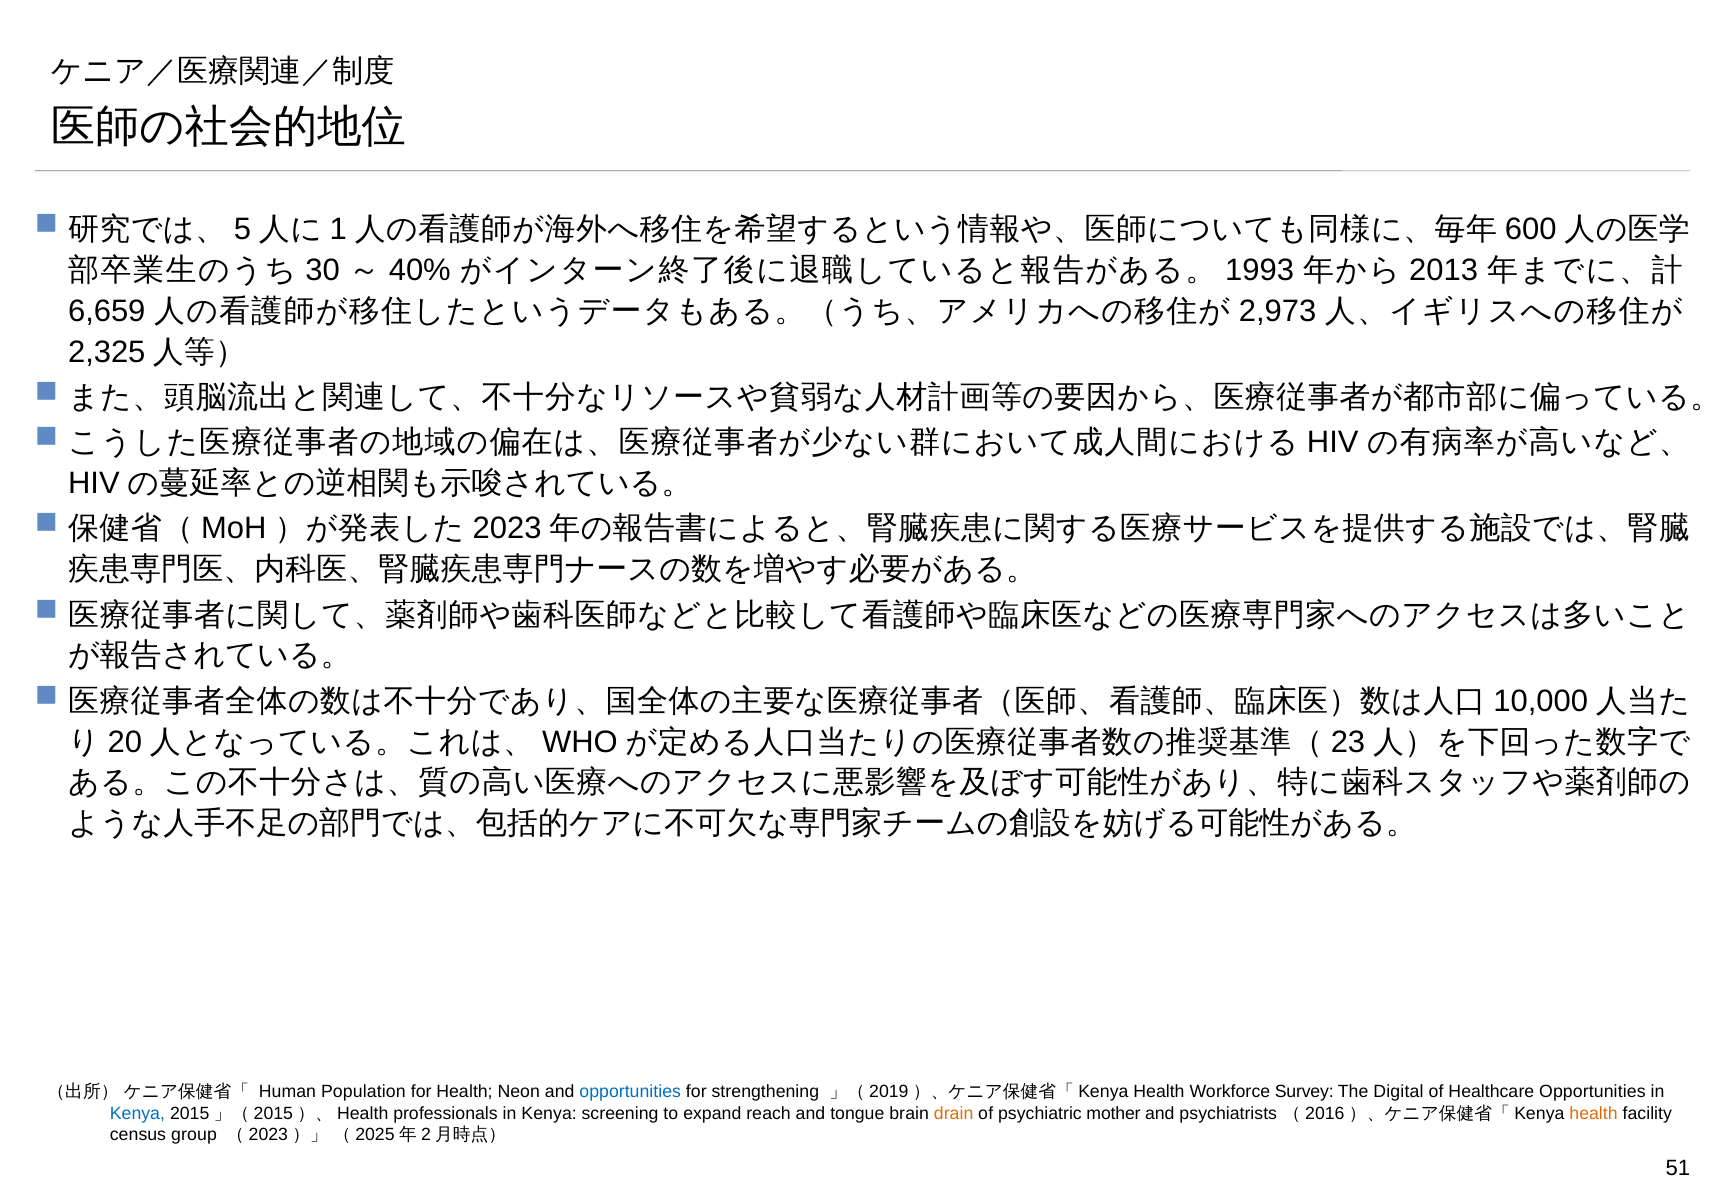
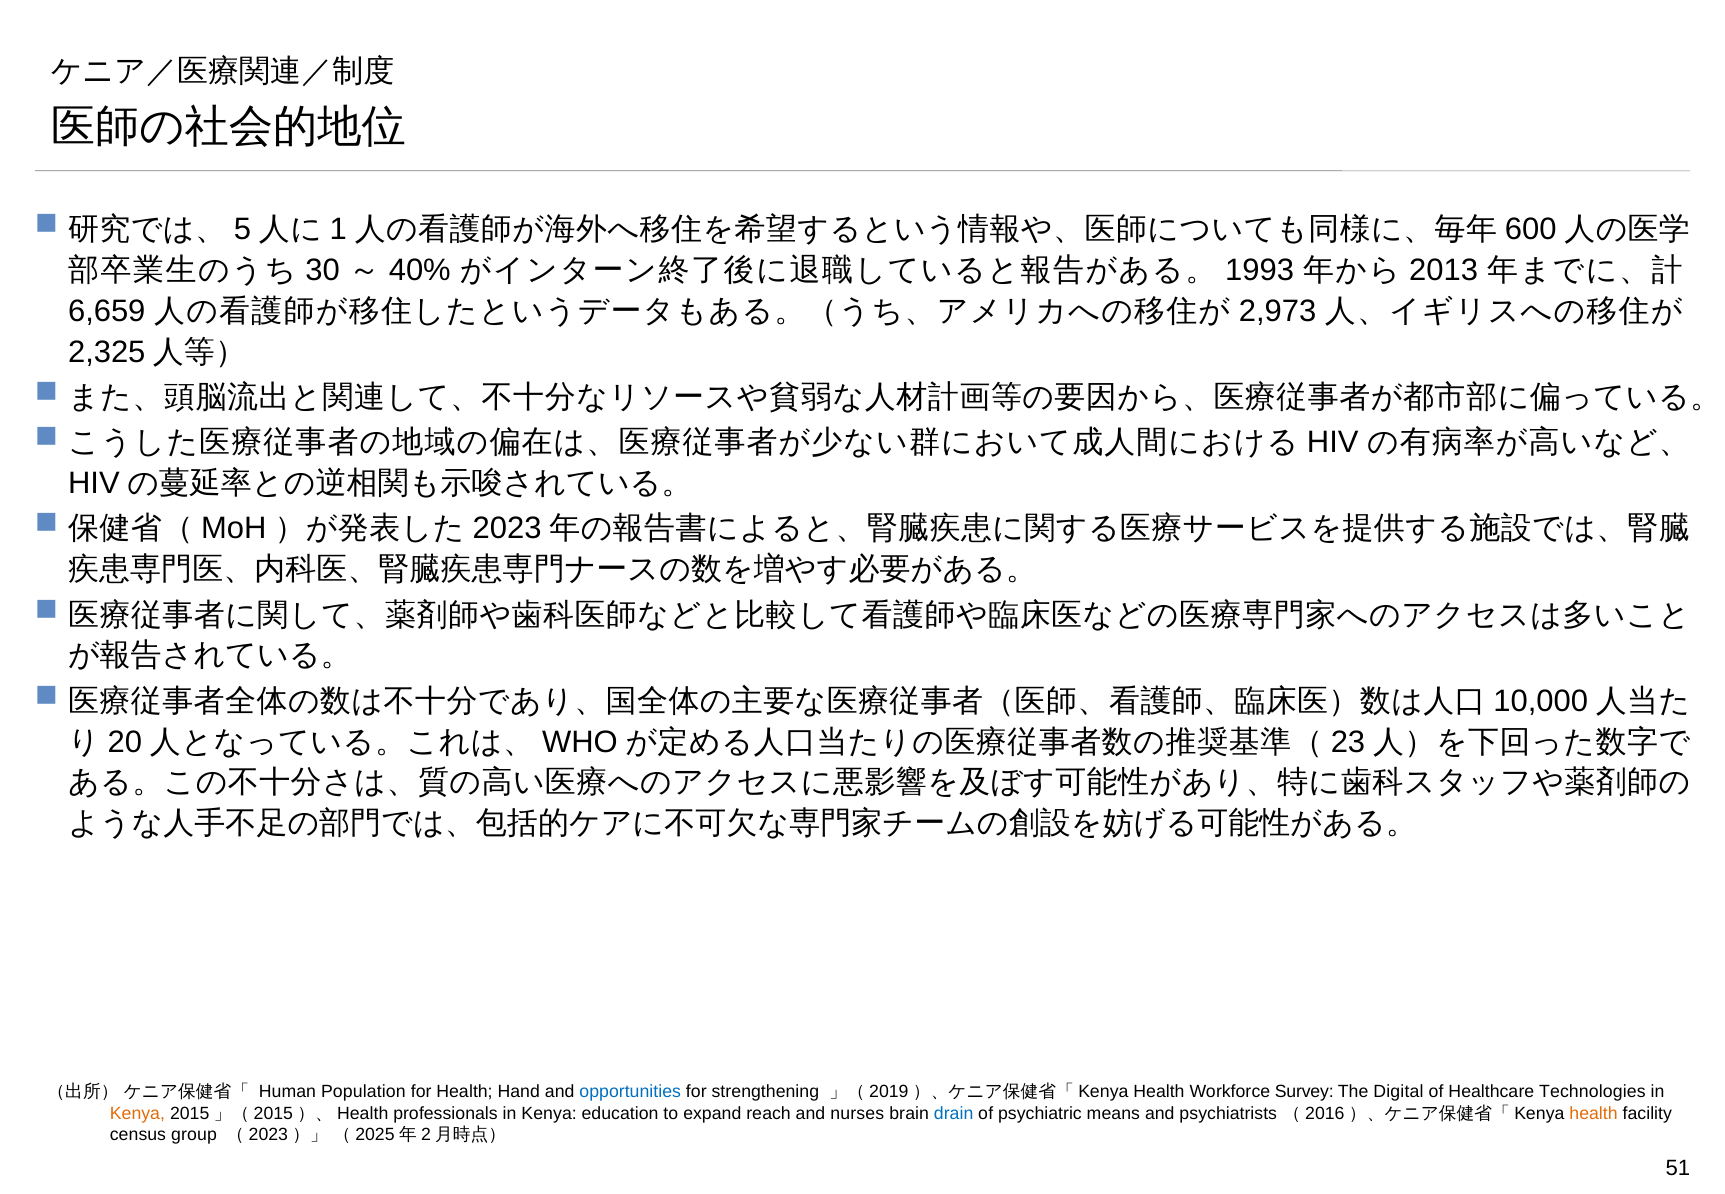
Neon: Neon -> Hand
Healthcare Opportunities: Opportunities -> Technologies
Kenya at (137, 1114) colour: blue -> orange
screening: screening -> education
tongue: tongue -> nurses
drain colour: orange -> blue
mother: mother -> means
